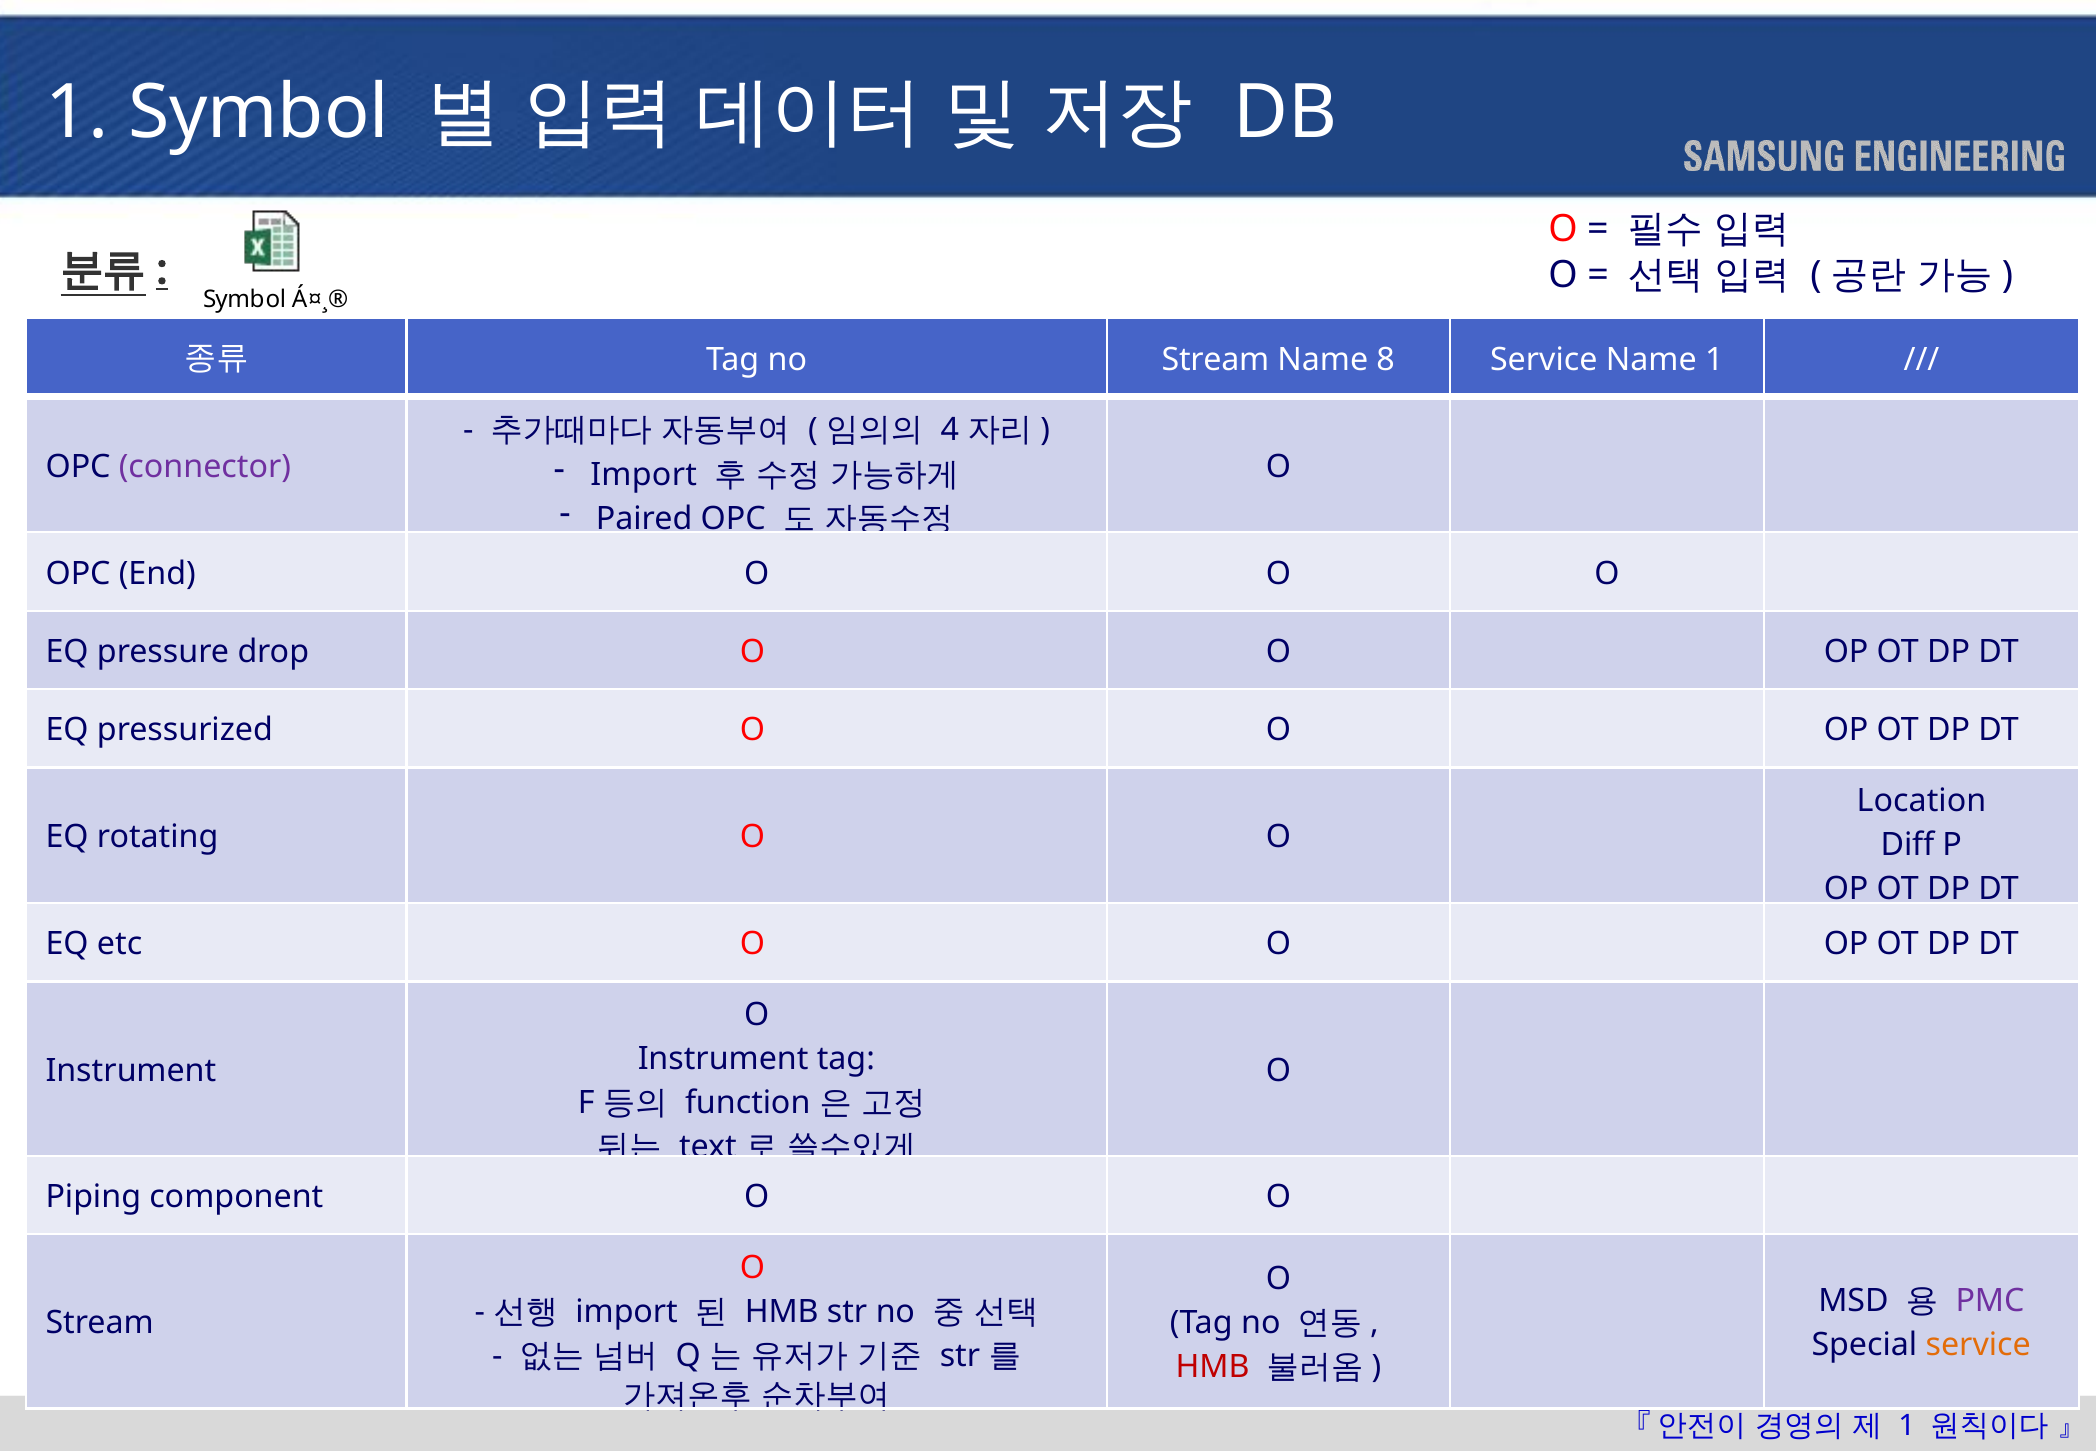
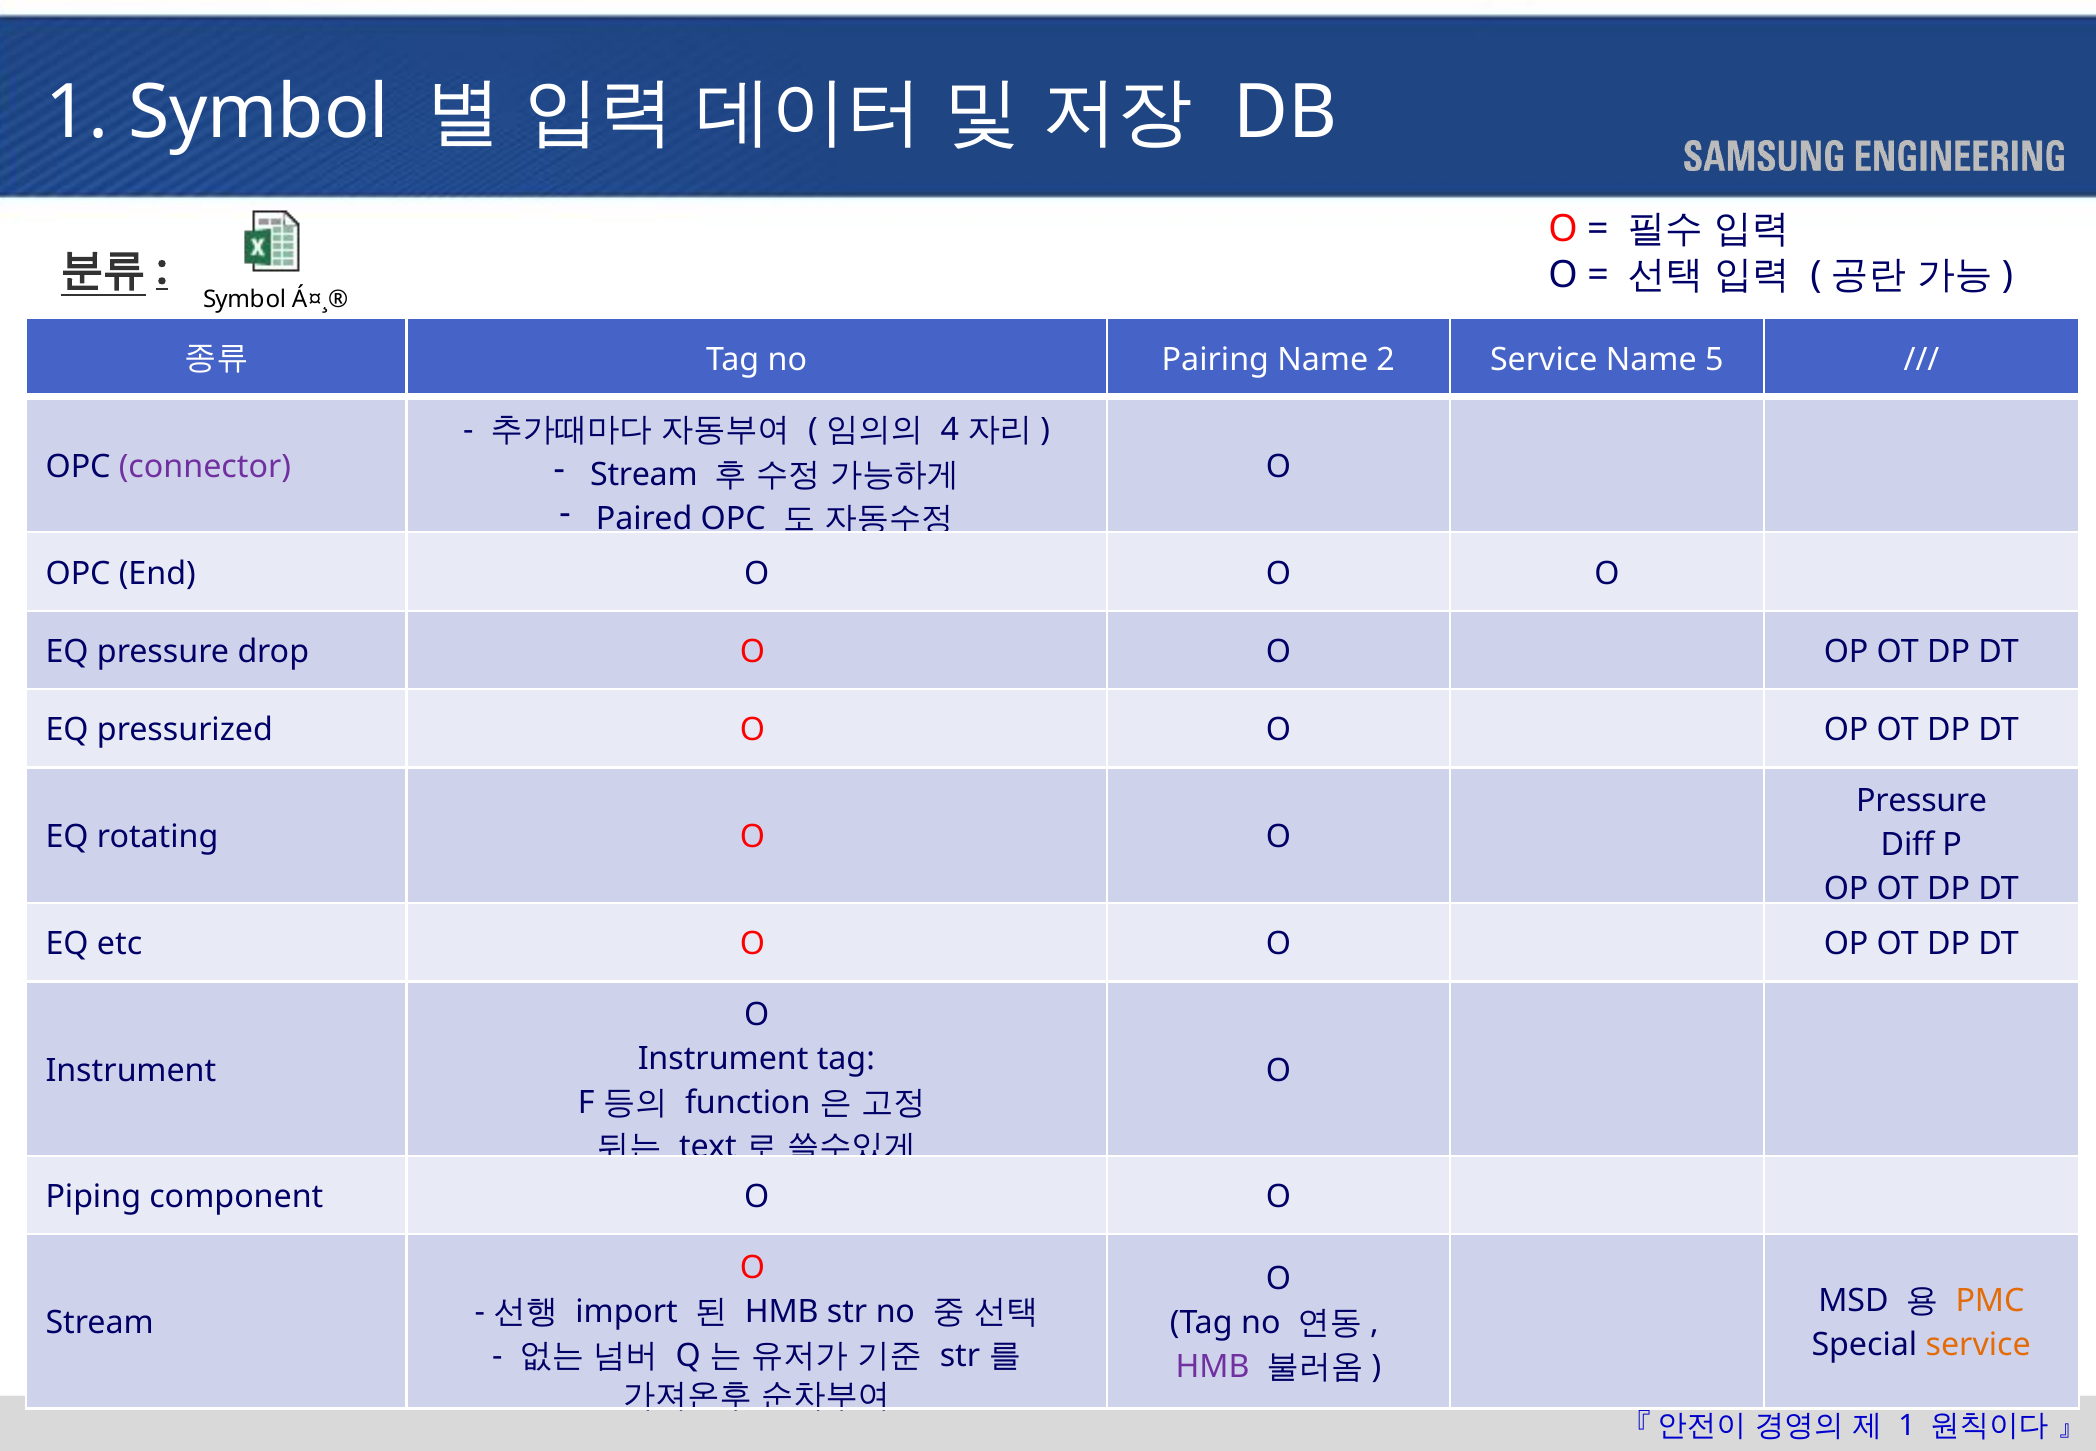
no Stream: Stream -> Pairing
8: 8 -> 2
Name 1: 1 -> 5
Import at (644, 474): Import -> Stream
Location at (1921, 801): Location -> Pressure
PMC colour: purple -> orange
HMB at (1213, 1367) colour: red -> purple
